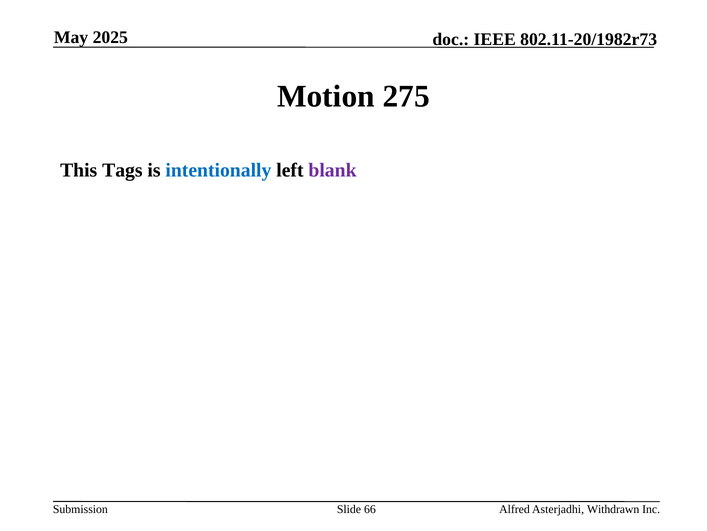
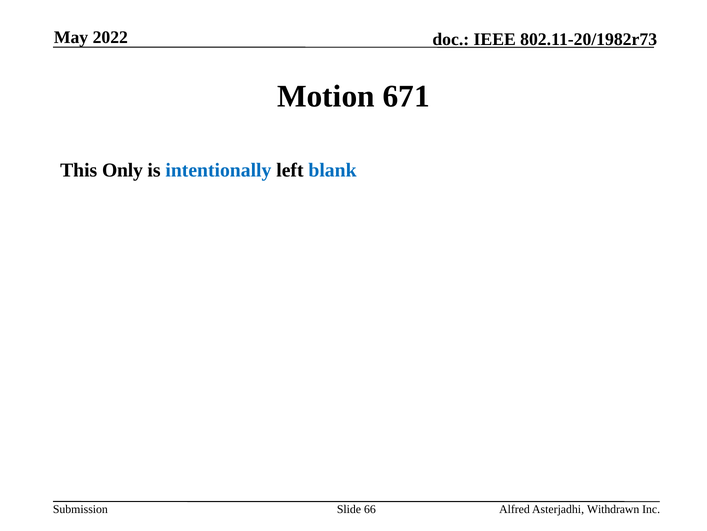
2025: 2025 -> 2022
275: 275 -> 671
Tags: Tags -> Only
blank colour: purple -> blue
